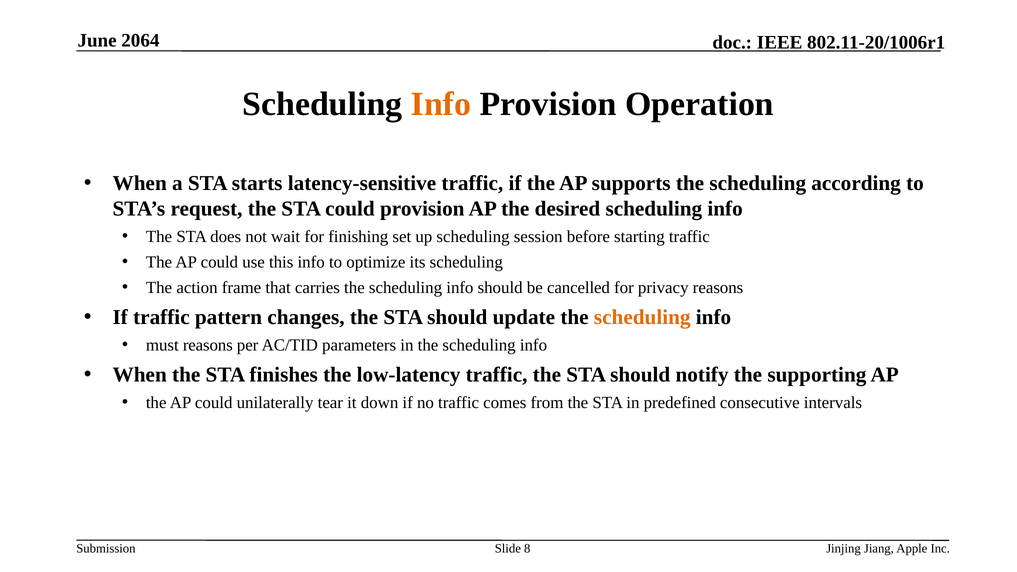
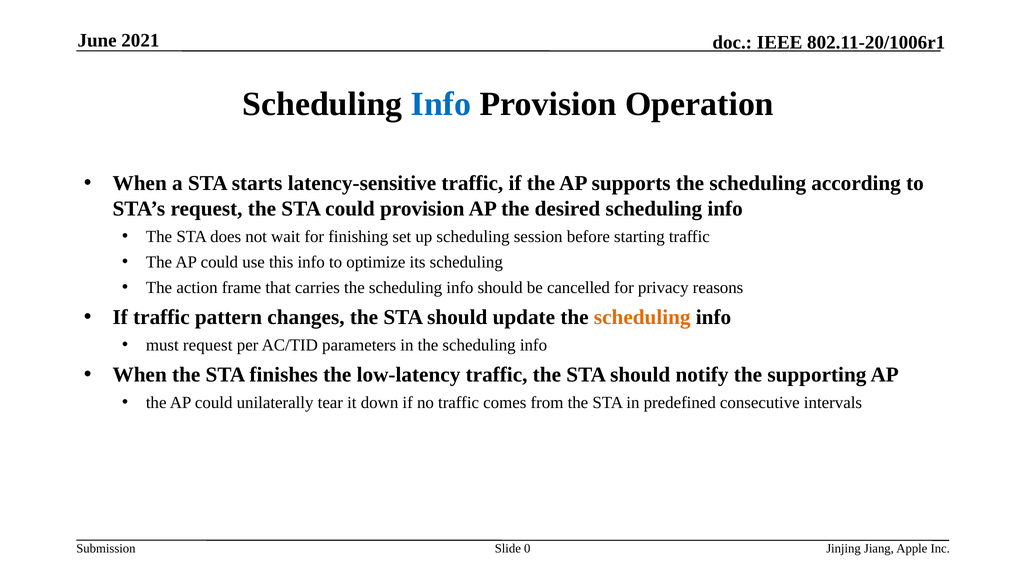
2064: 2064 -> 2021
Info at (441, 104) colour: orange -> blue
must reasons: reasons -> request
8: 8 -> 0
